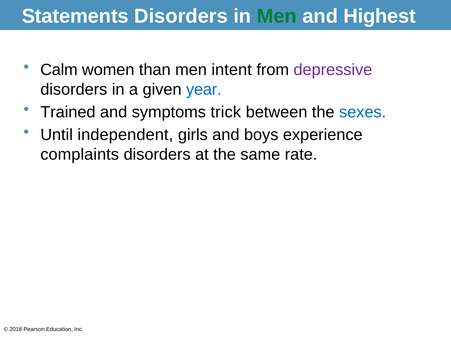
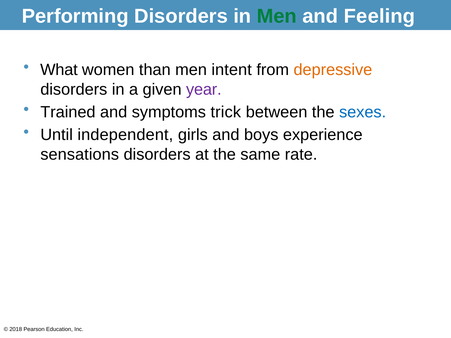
Statements: Statements -> Performing
Highest: Highest -> Feeling
Calm: Calm -> What
depressive colour: purple -> orange
year colour: blue -> purple
complaints: complaints -> sensations
